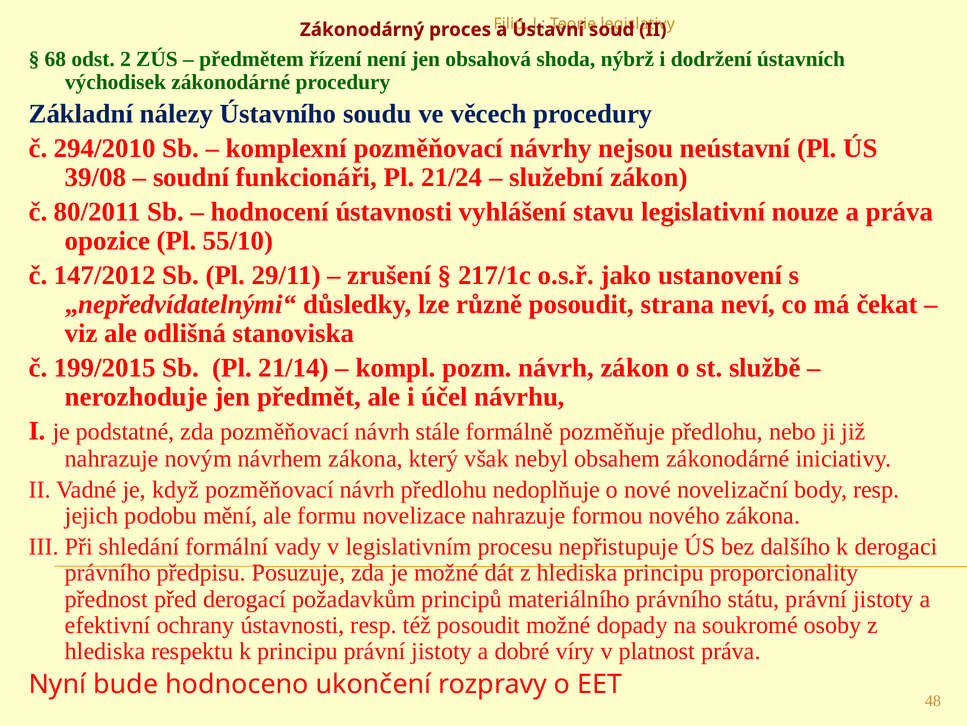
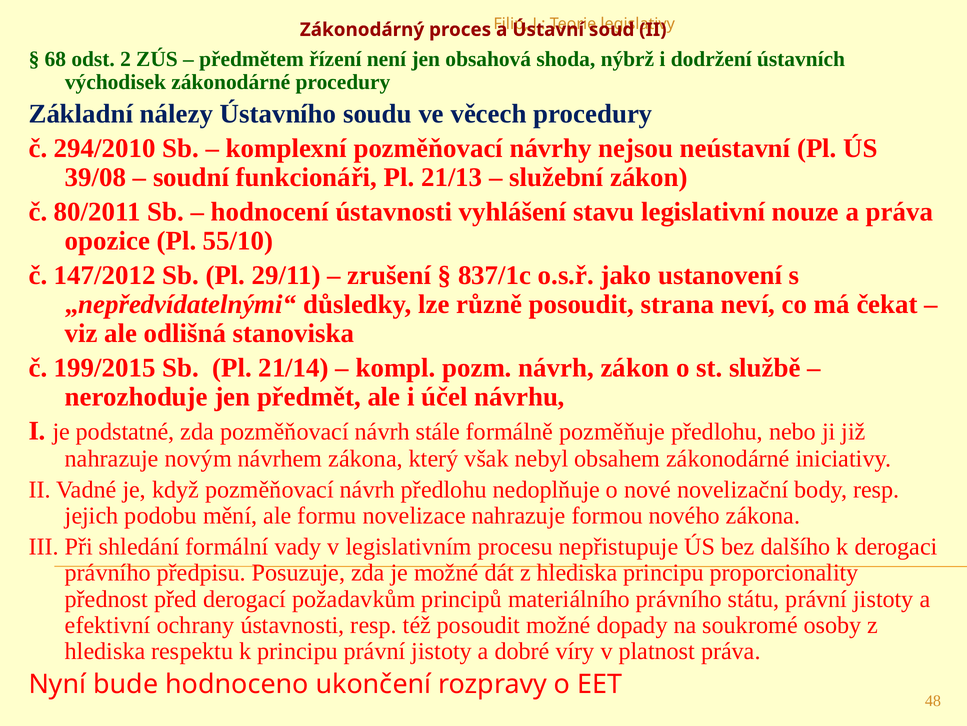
21/24: 21/24 -> 21/13
217/1c: 217/1c -> 837/1c
